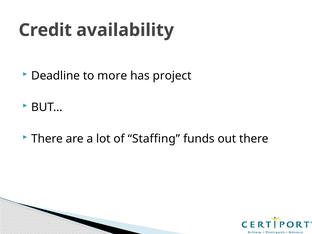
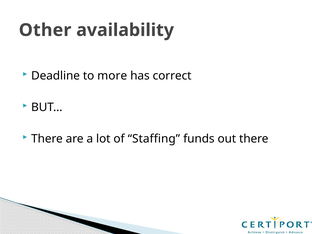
Credit: Credit -> Other
project: project -> correct
